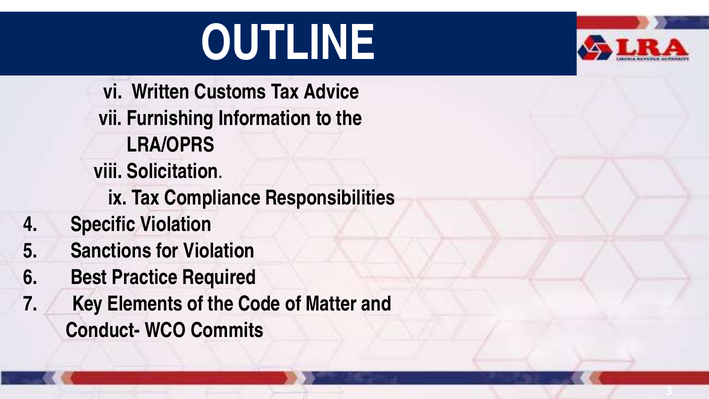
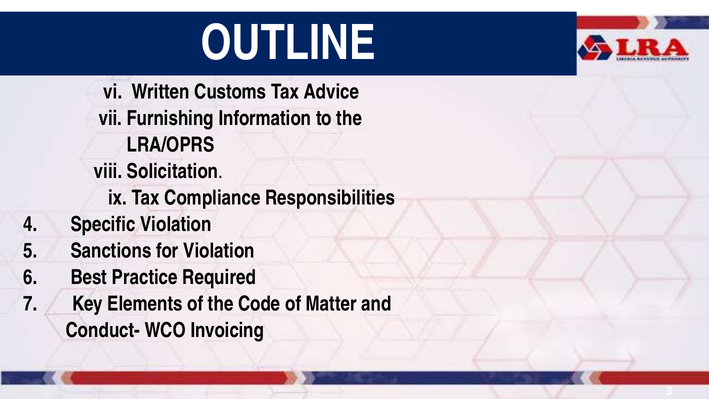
Commits: Commits -> Invoicing
